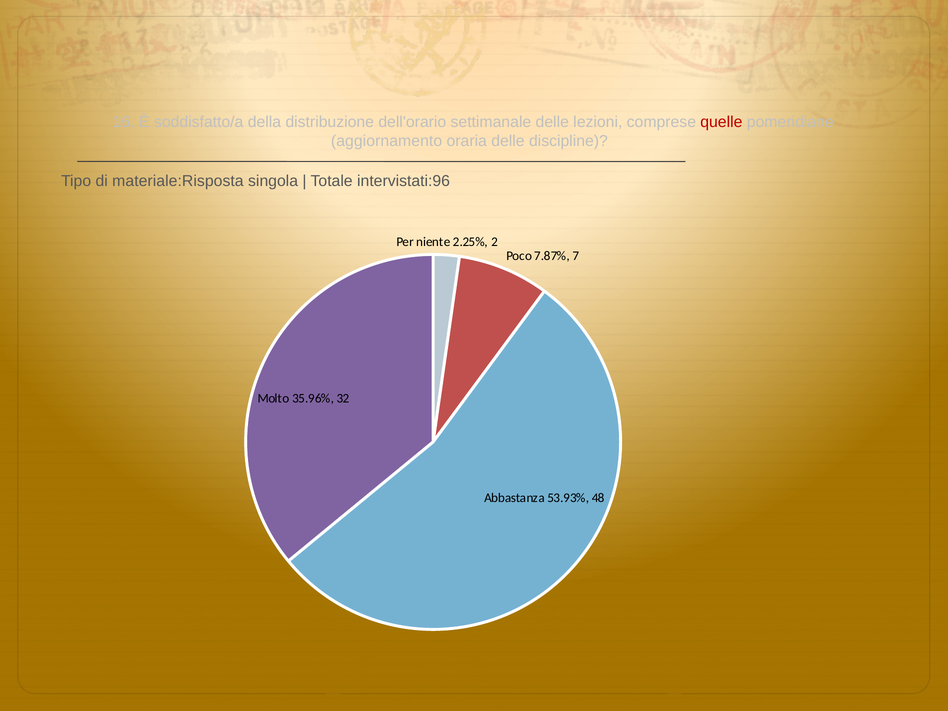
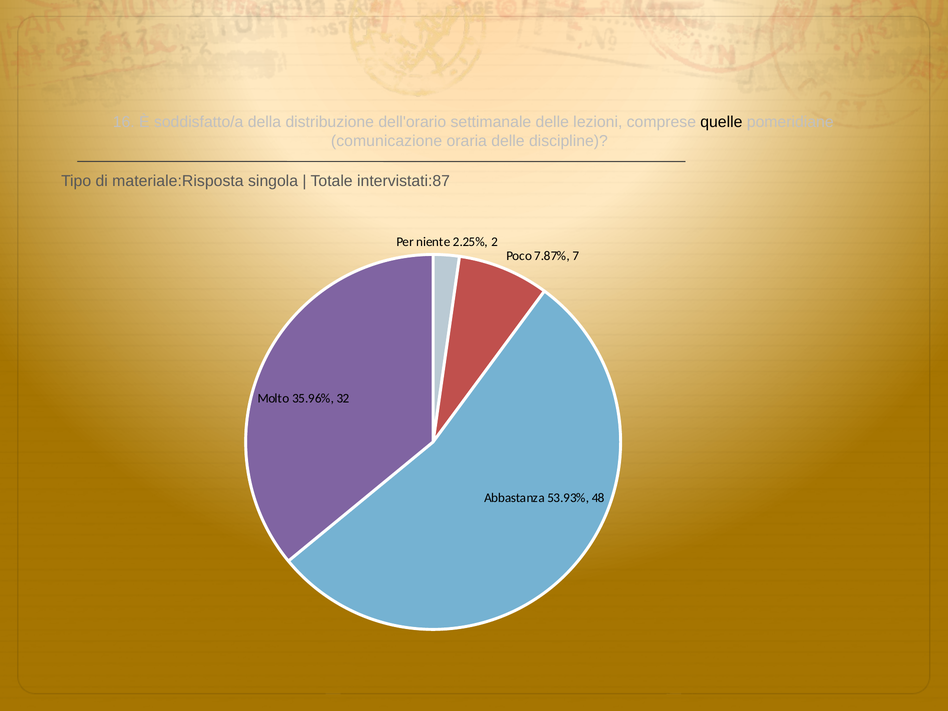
quelle colour: red -> black
aggiornamento: aggiornamento -> comunicazione
intervistati:96: intervistati:96 -> intervistati:87
